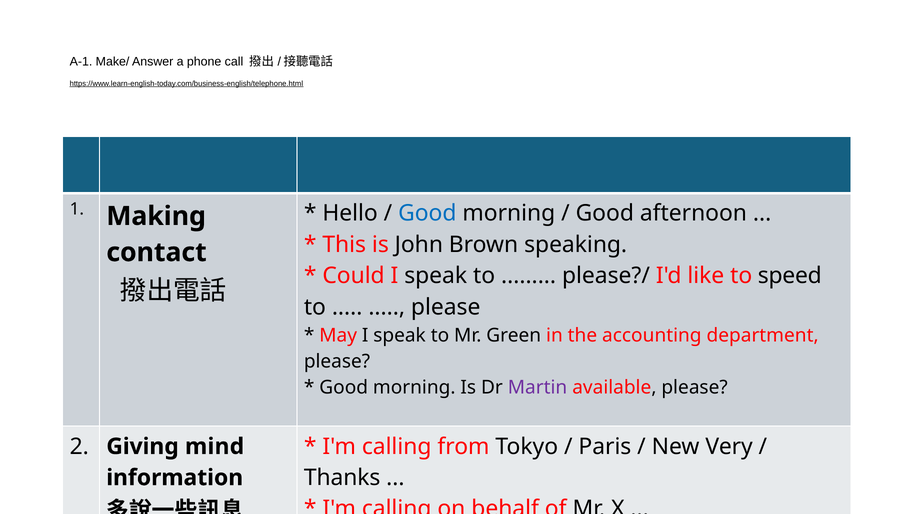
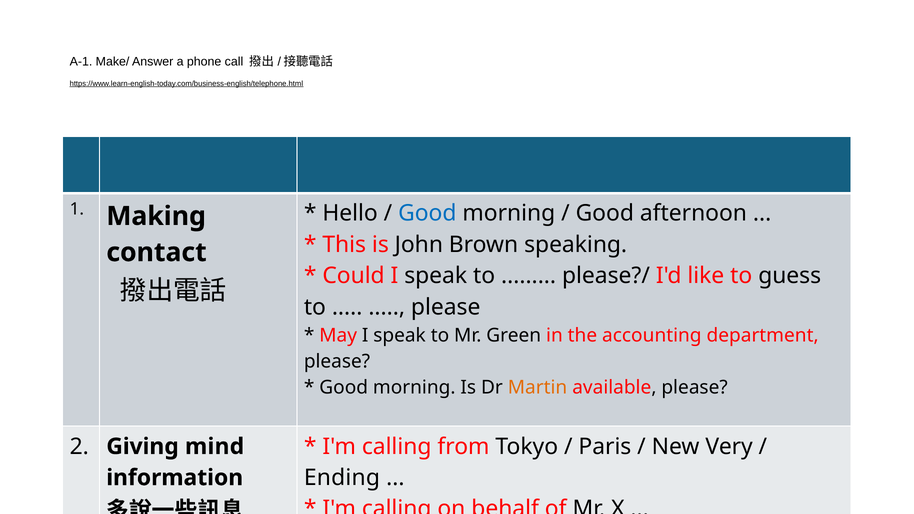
speed: speed -> guess
Martin colour: purple -> orange
Thanks: Thanks -> Ending
